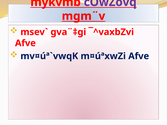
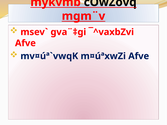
cÖwZôvq colour: purple -> black
